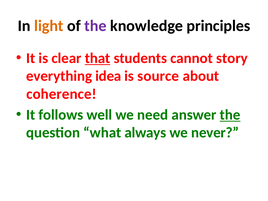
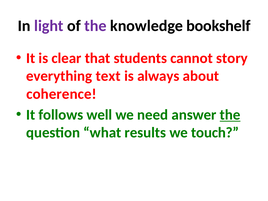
light colour: orange -> purple
principles: principles -> bookshelf
that underline: present -> none
idea: idea -> text
source: source -> always
always: always -> results
never: never -> touch
